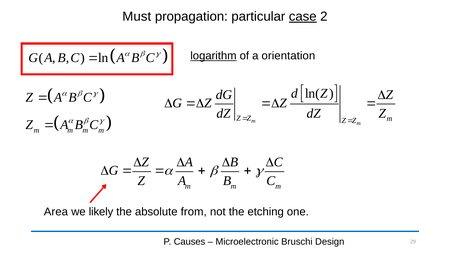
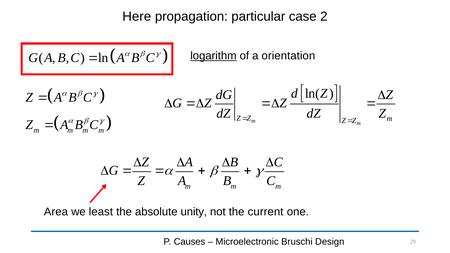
Must: Must -> Here
case underline: present -> none
likely: likely -> least
from: from -> unity
etching: etching -> current
